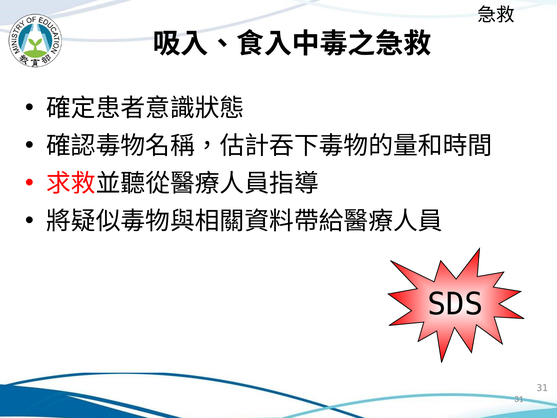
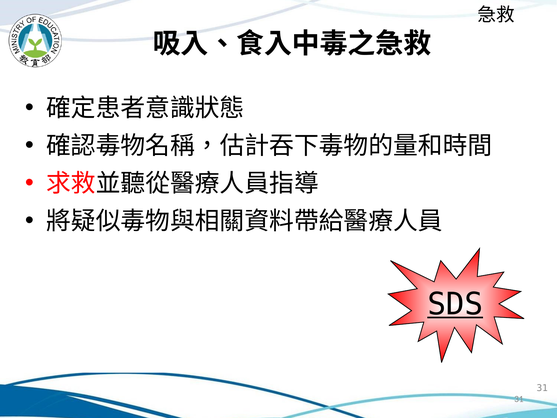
SDS underline: none -> present
